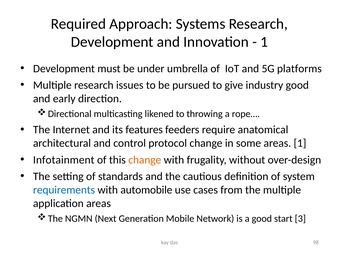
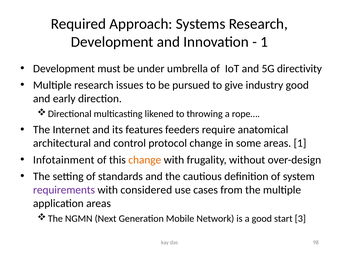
platforms: platforms -> directivity
requirements colour: blue -> purple
automobile: automobile -> considered
